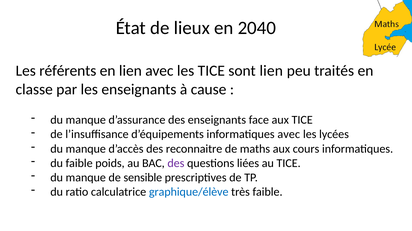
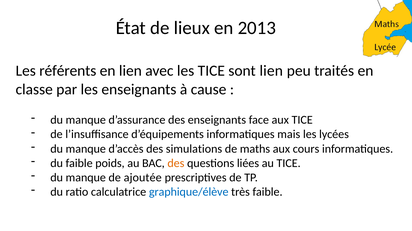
2040: 2040 -> 2013
informatiques avec: avec -> mais
reconnaitre: reconnaitre -> simulations
des at (176, 164) colour: purple -> orange
sensible: sensible -> ajoutée
